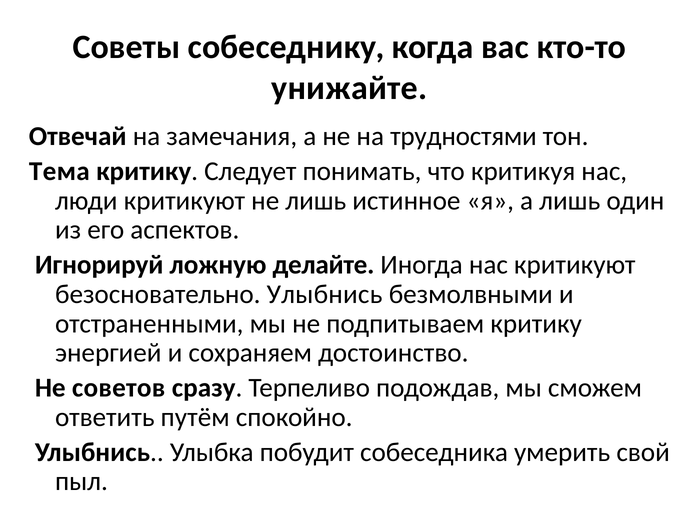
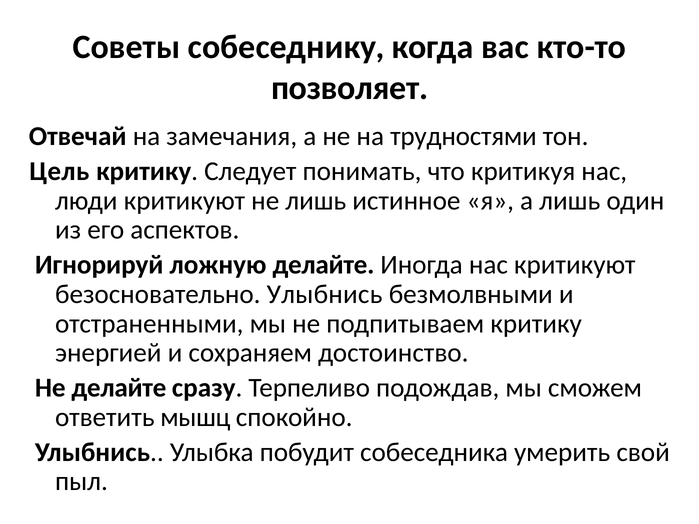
унижайте: унижайте -> позволяет
Тема: Тема -> Цель
Не советов: советов -> делайте
путём: путём -> мышц
